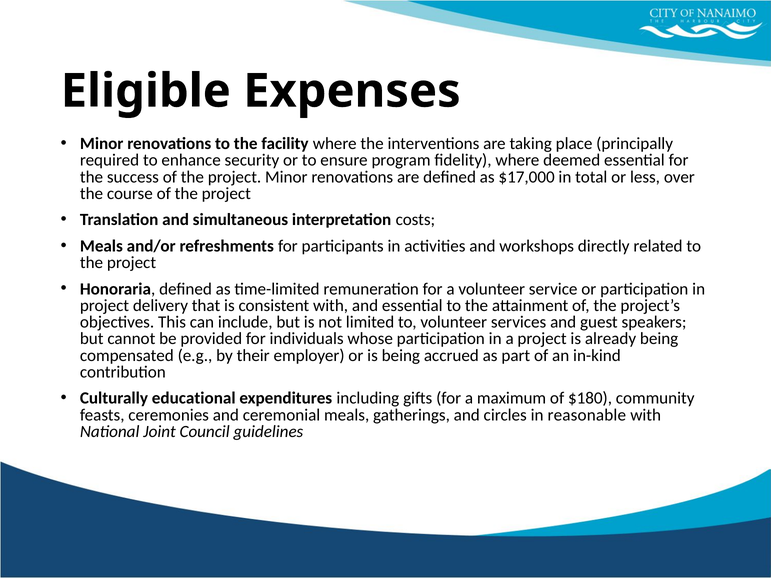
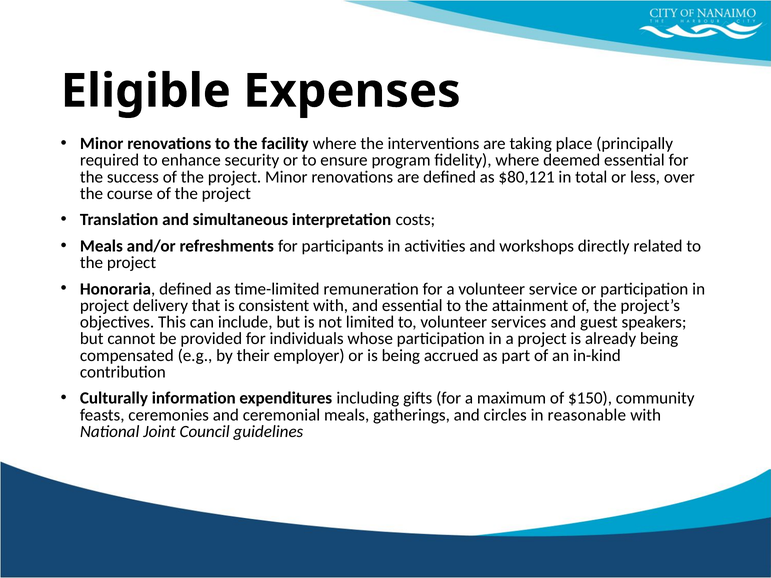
$17,000: $17,000 -> $80,121
educational: educational -> information
$180: $180 -> $150
